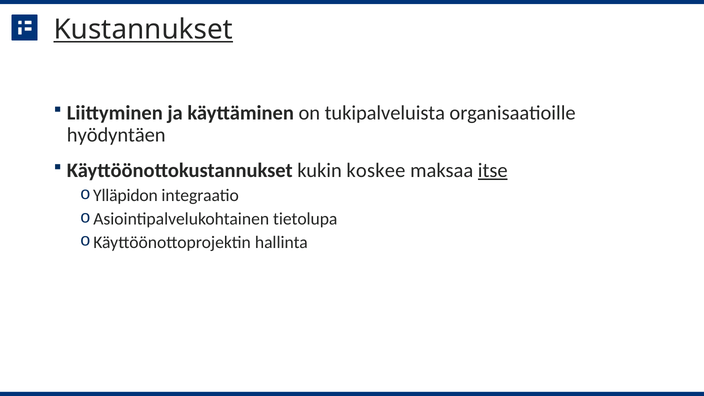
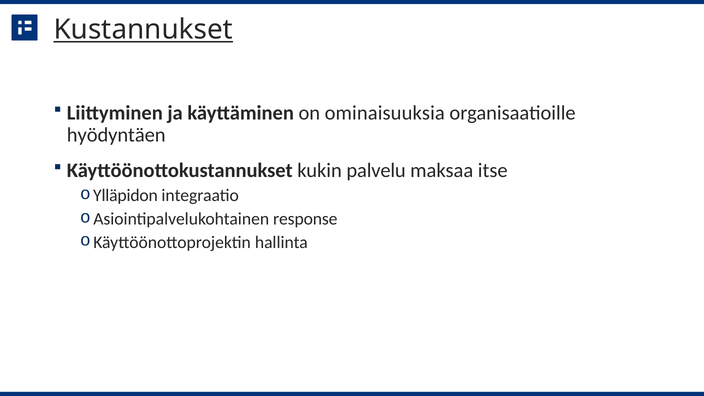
tukipalveluista: tukipalveluista -> ominaisuuksia
koskee: koskee -> palvelu
itse underline: present -> none
tietolupa: tietolupa -> response
